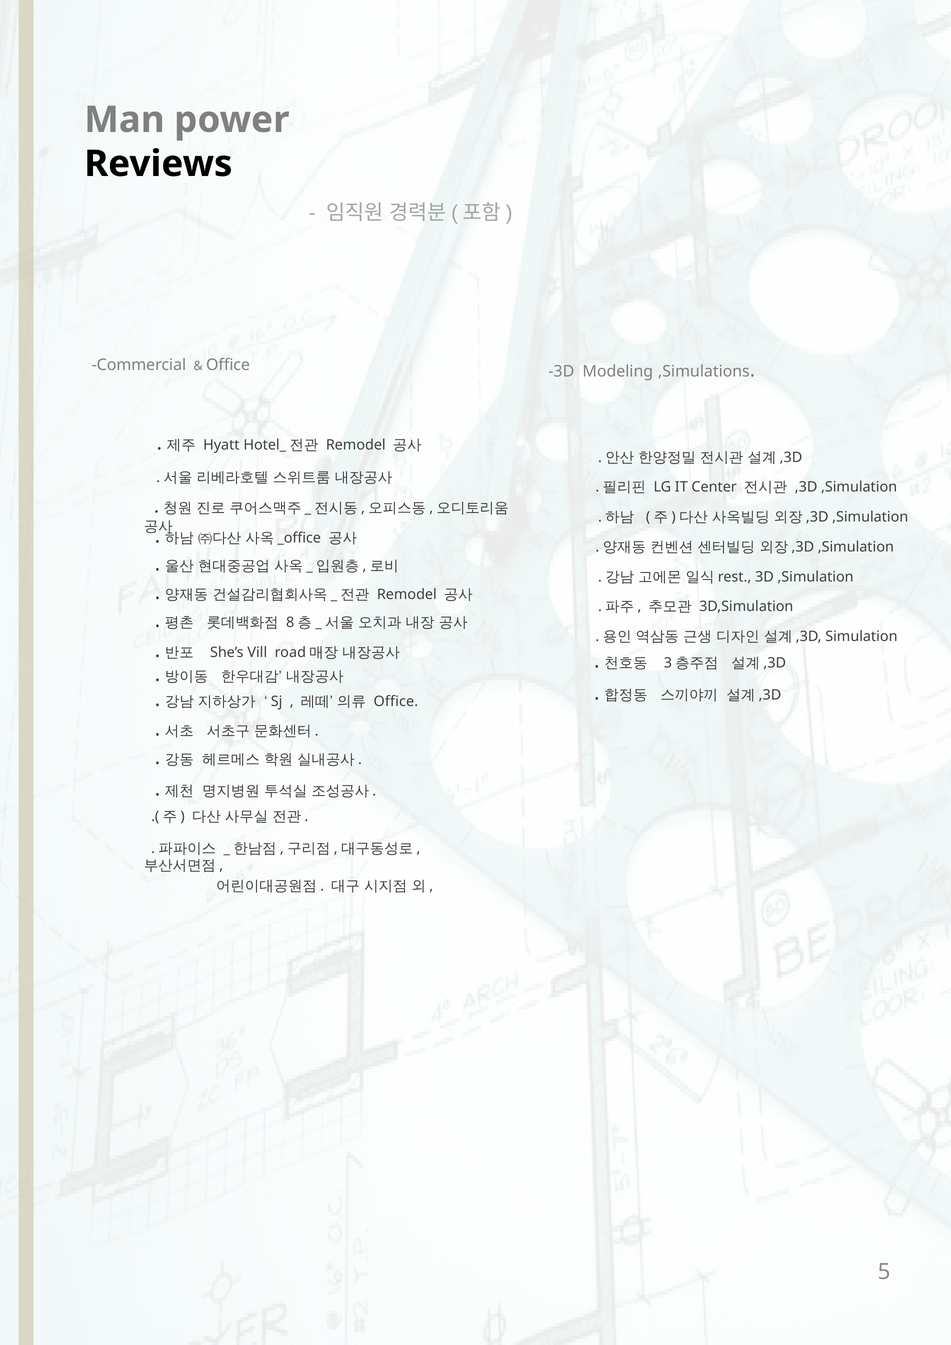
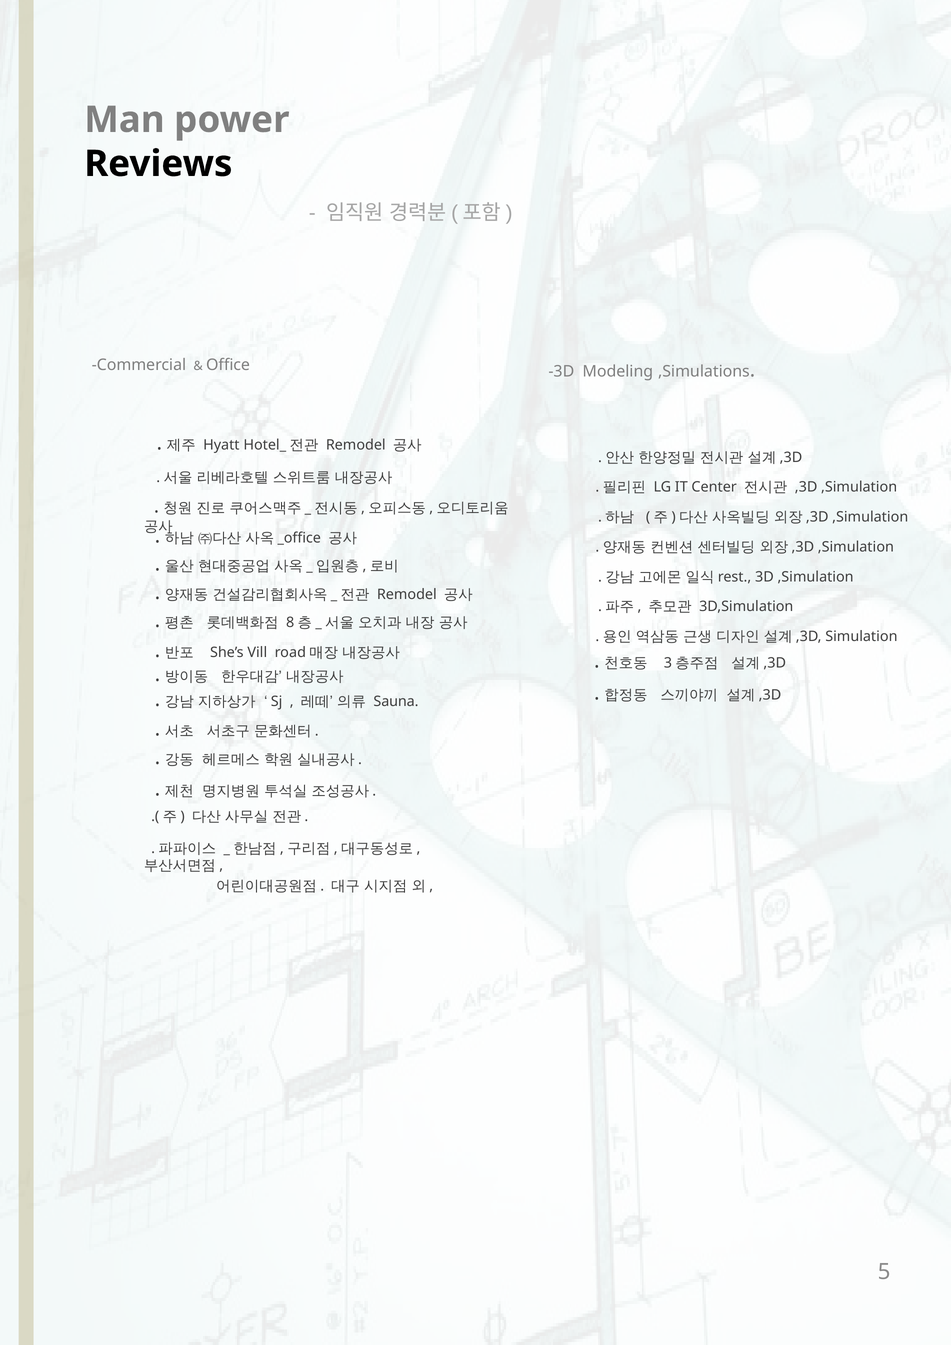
Office at (396, 701): Office -> Sauna
